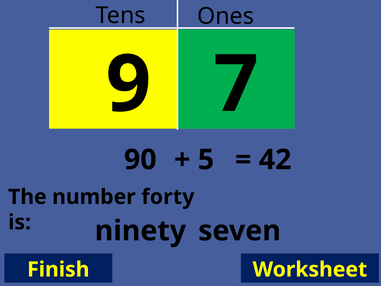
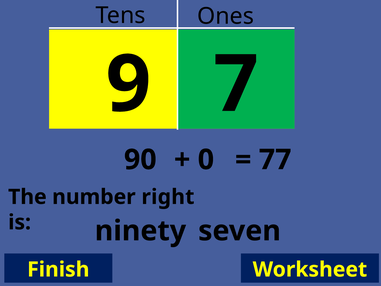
5: 5 -> 0
42: 42 -> 77
forty: forty -> right
